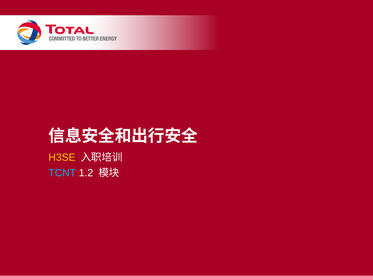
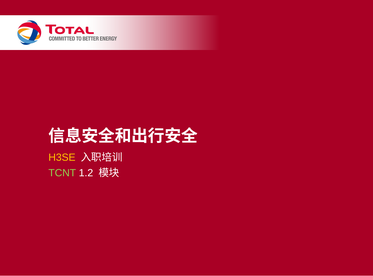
TCNT colour: light blue -> light green
